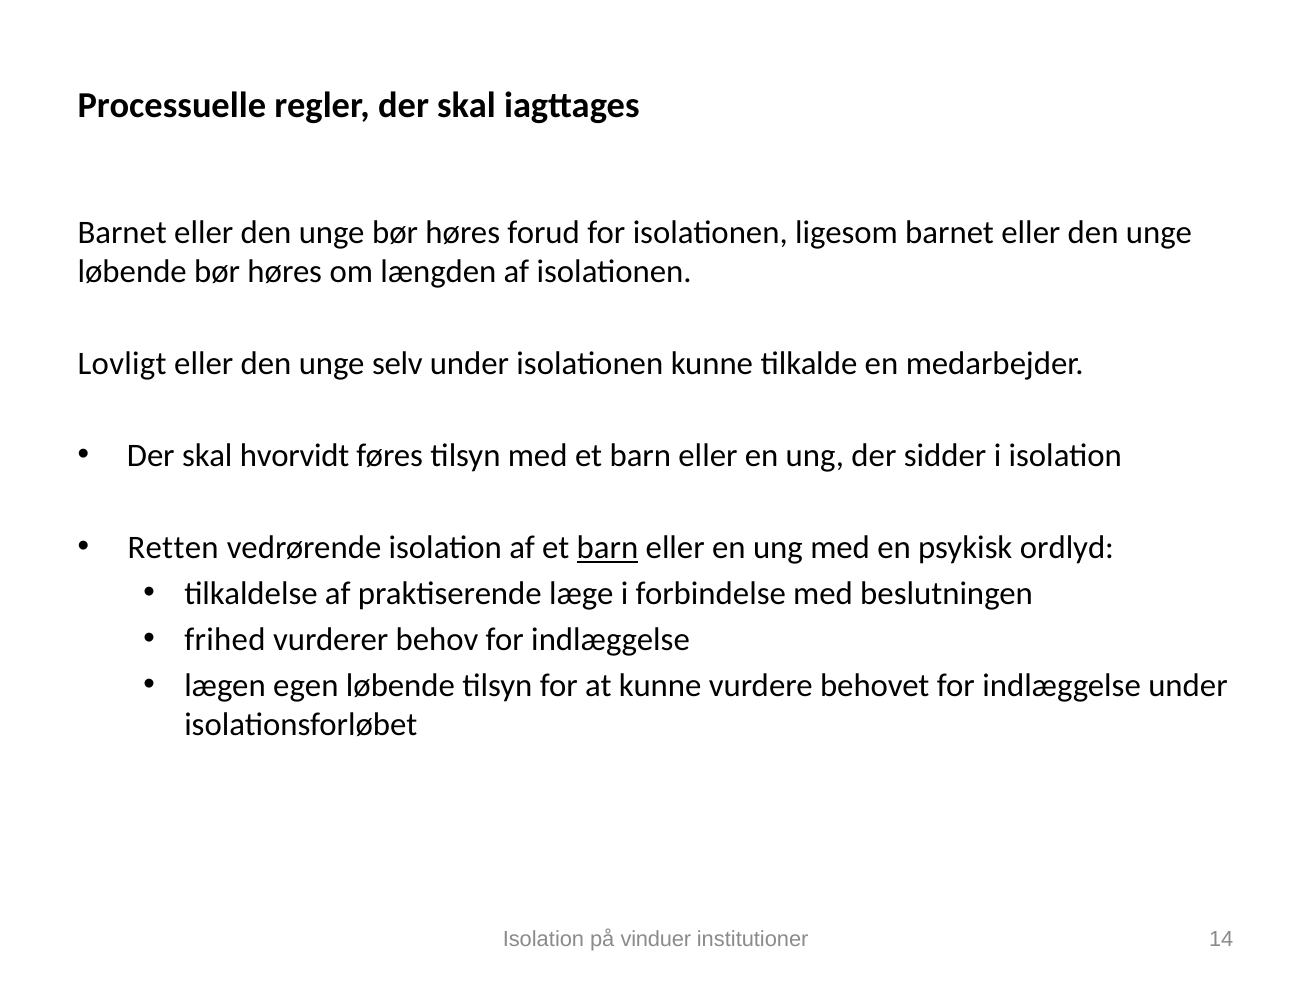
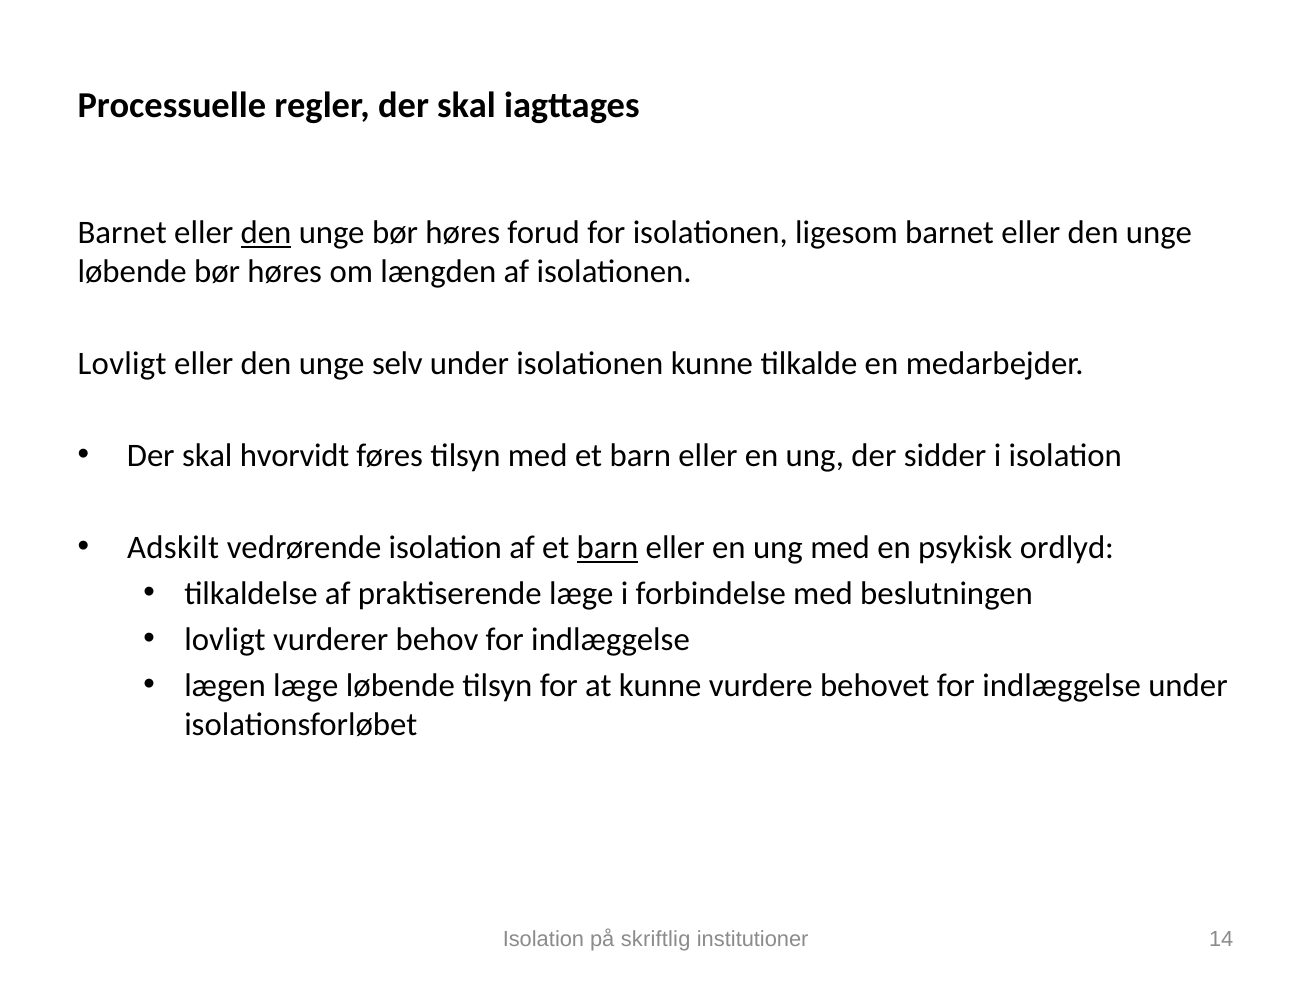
den at (266, 233) underline: none -> present
Retten: Retten -> Adskilt
frihed at (225, 639): frihed -> lovligt
lægen egen: egen -> læge
vinduer: vinduer -> skriftlig
